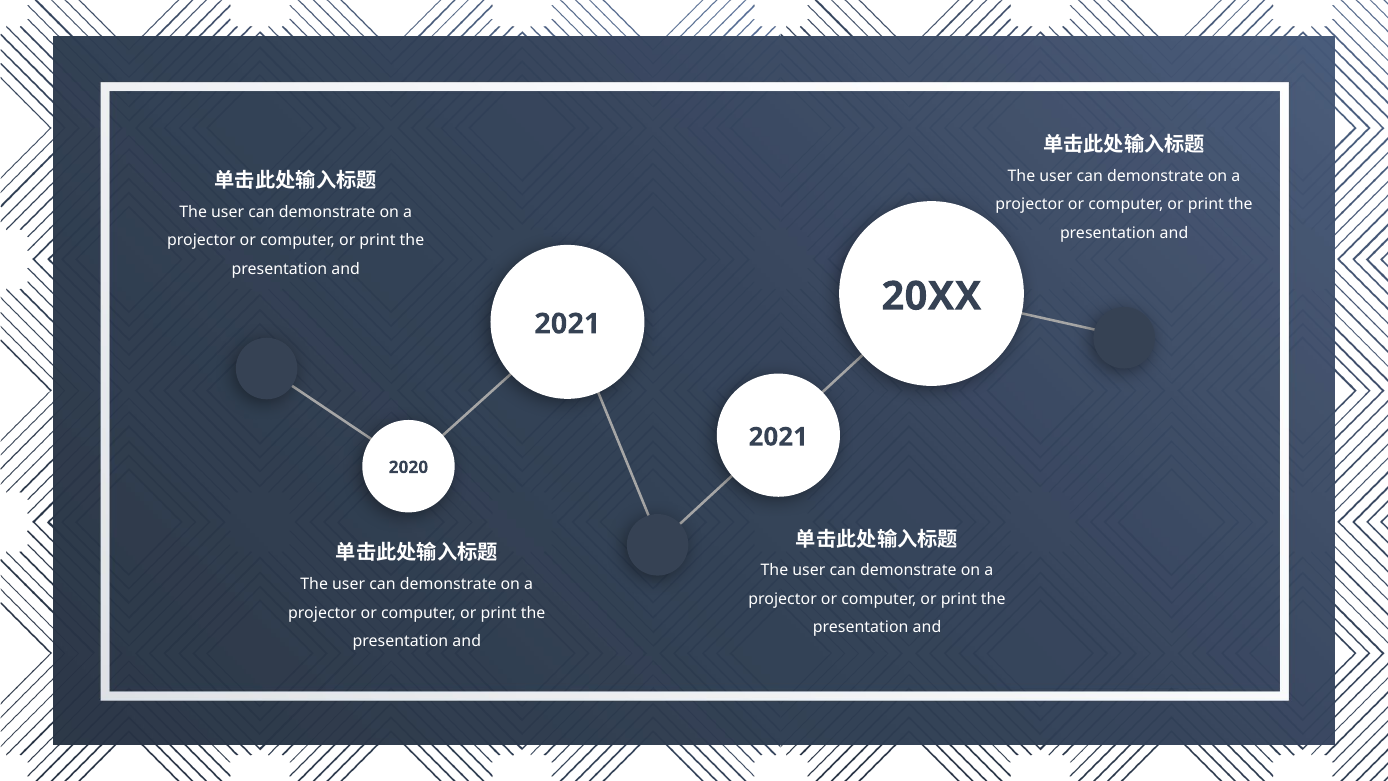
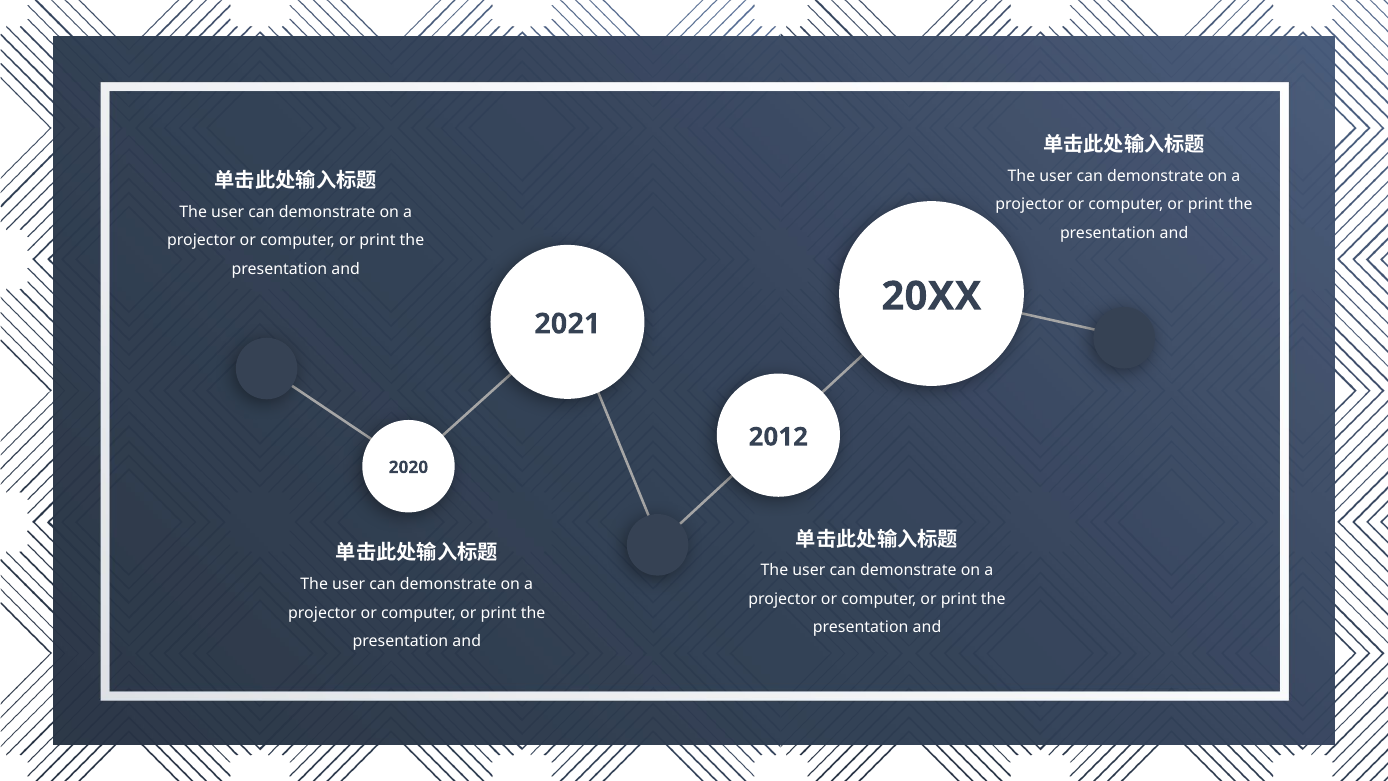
2021 at (778, 437): 2021 -> 2012
